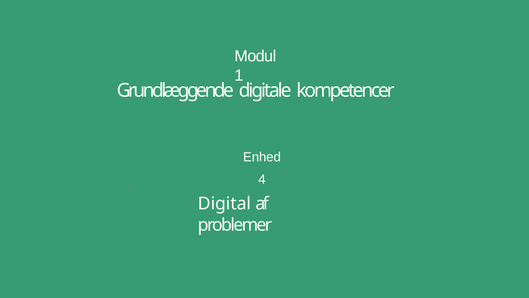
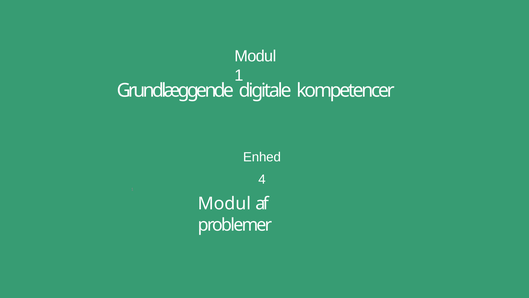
Digital at (224, 203): Digital -> Modul
